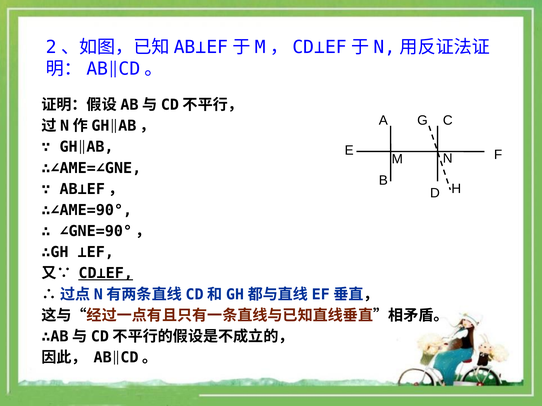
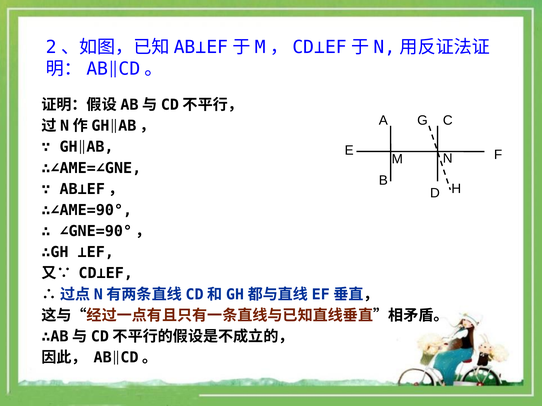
CD⊥EF underline: present -> none
